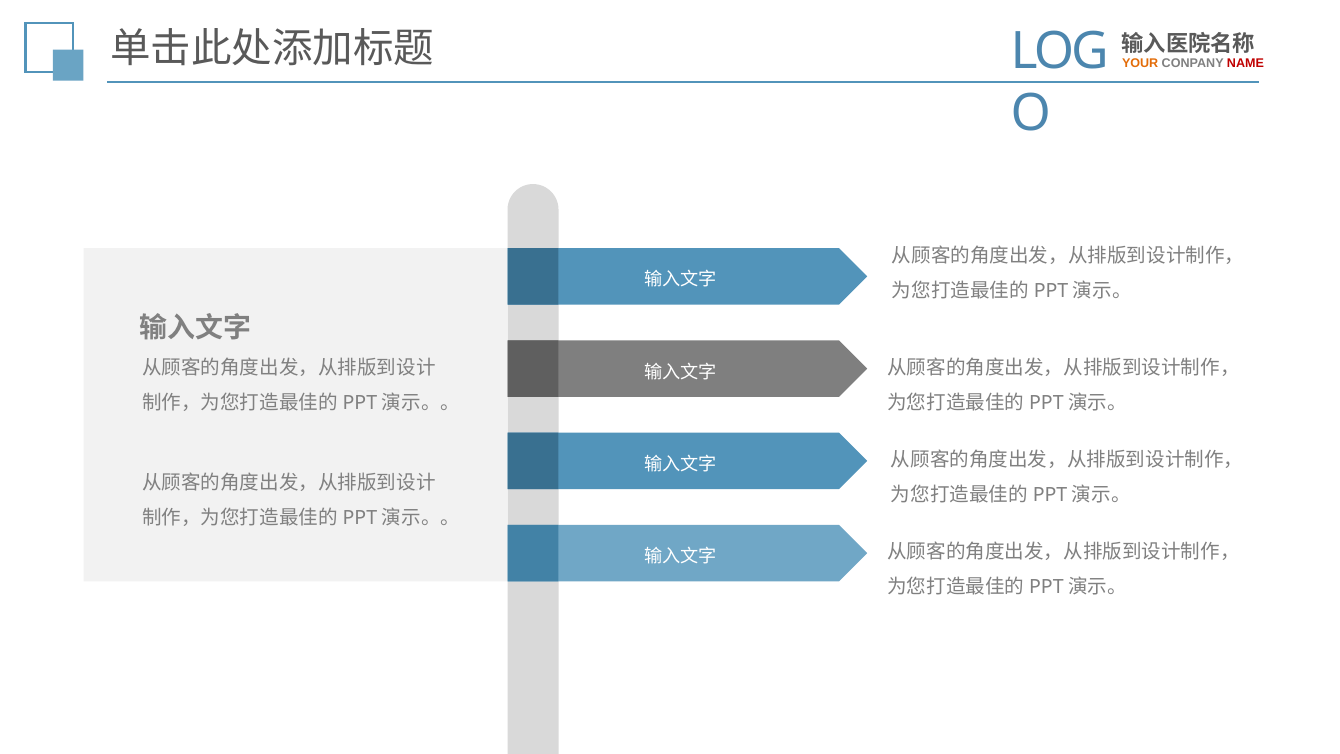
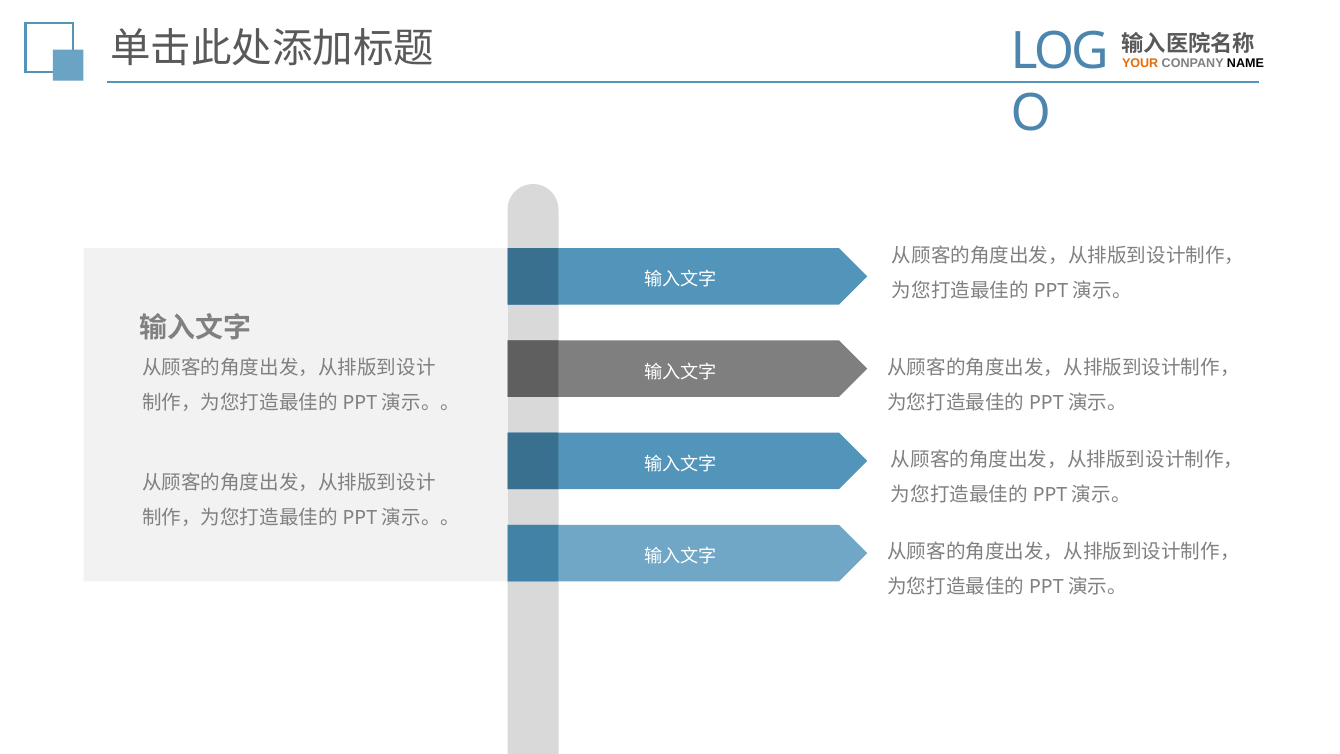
NAME colour: red -> black
